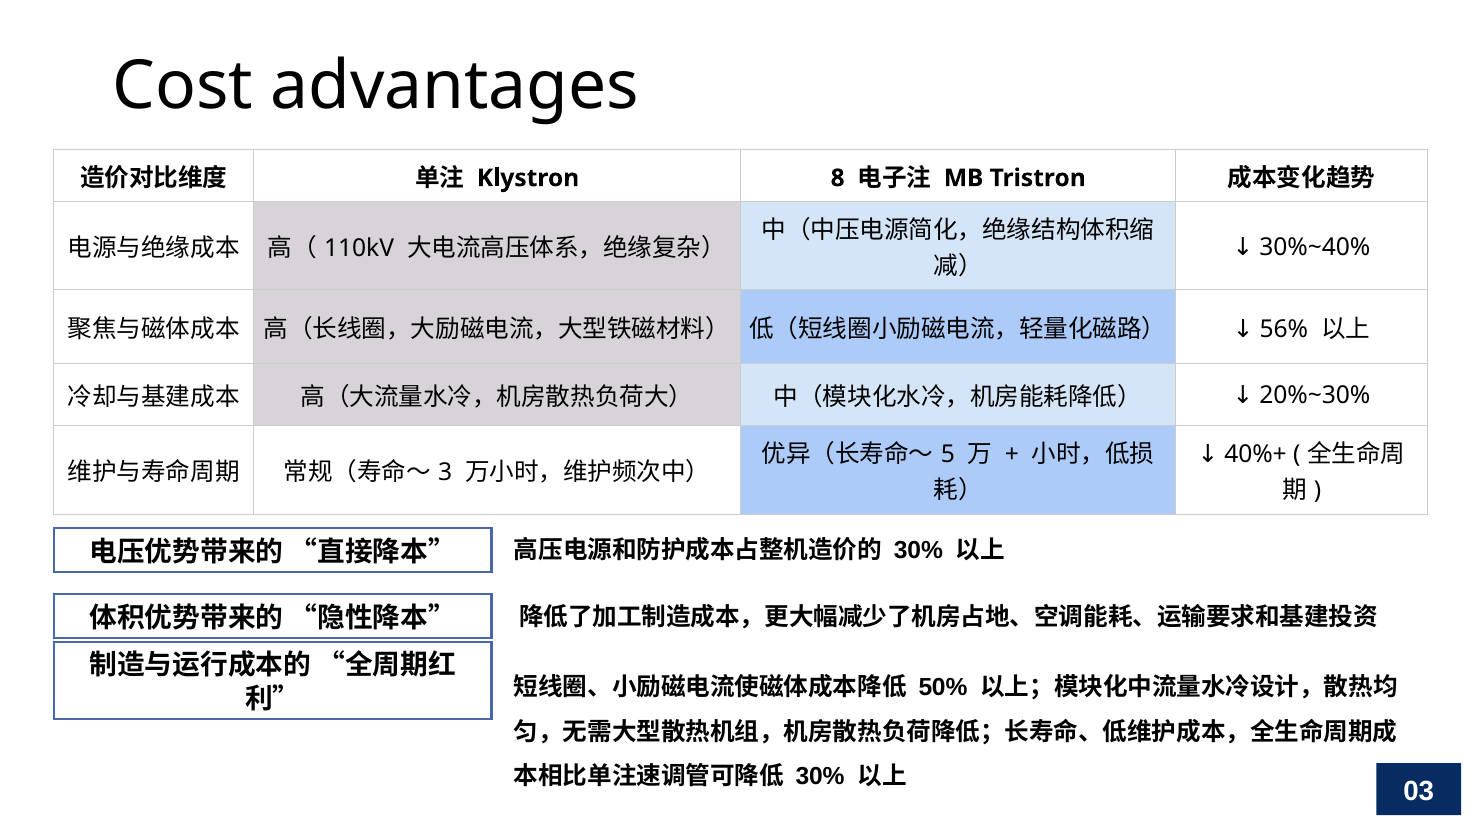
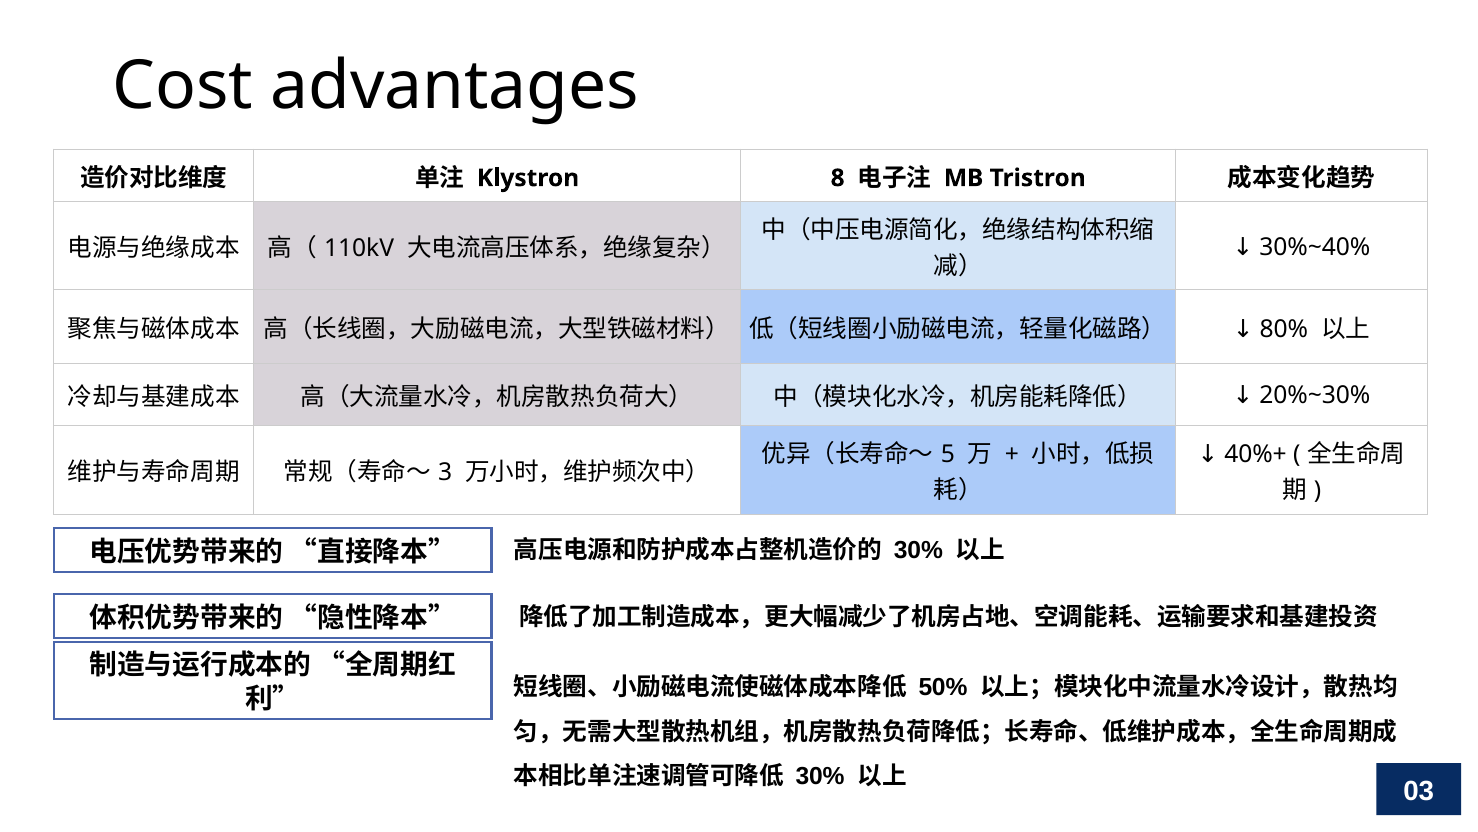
56%: 56% -> 80%
